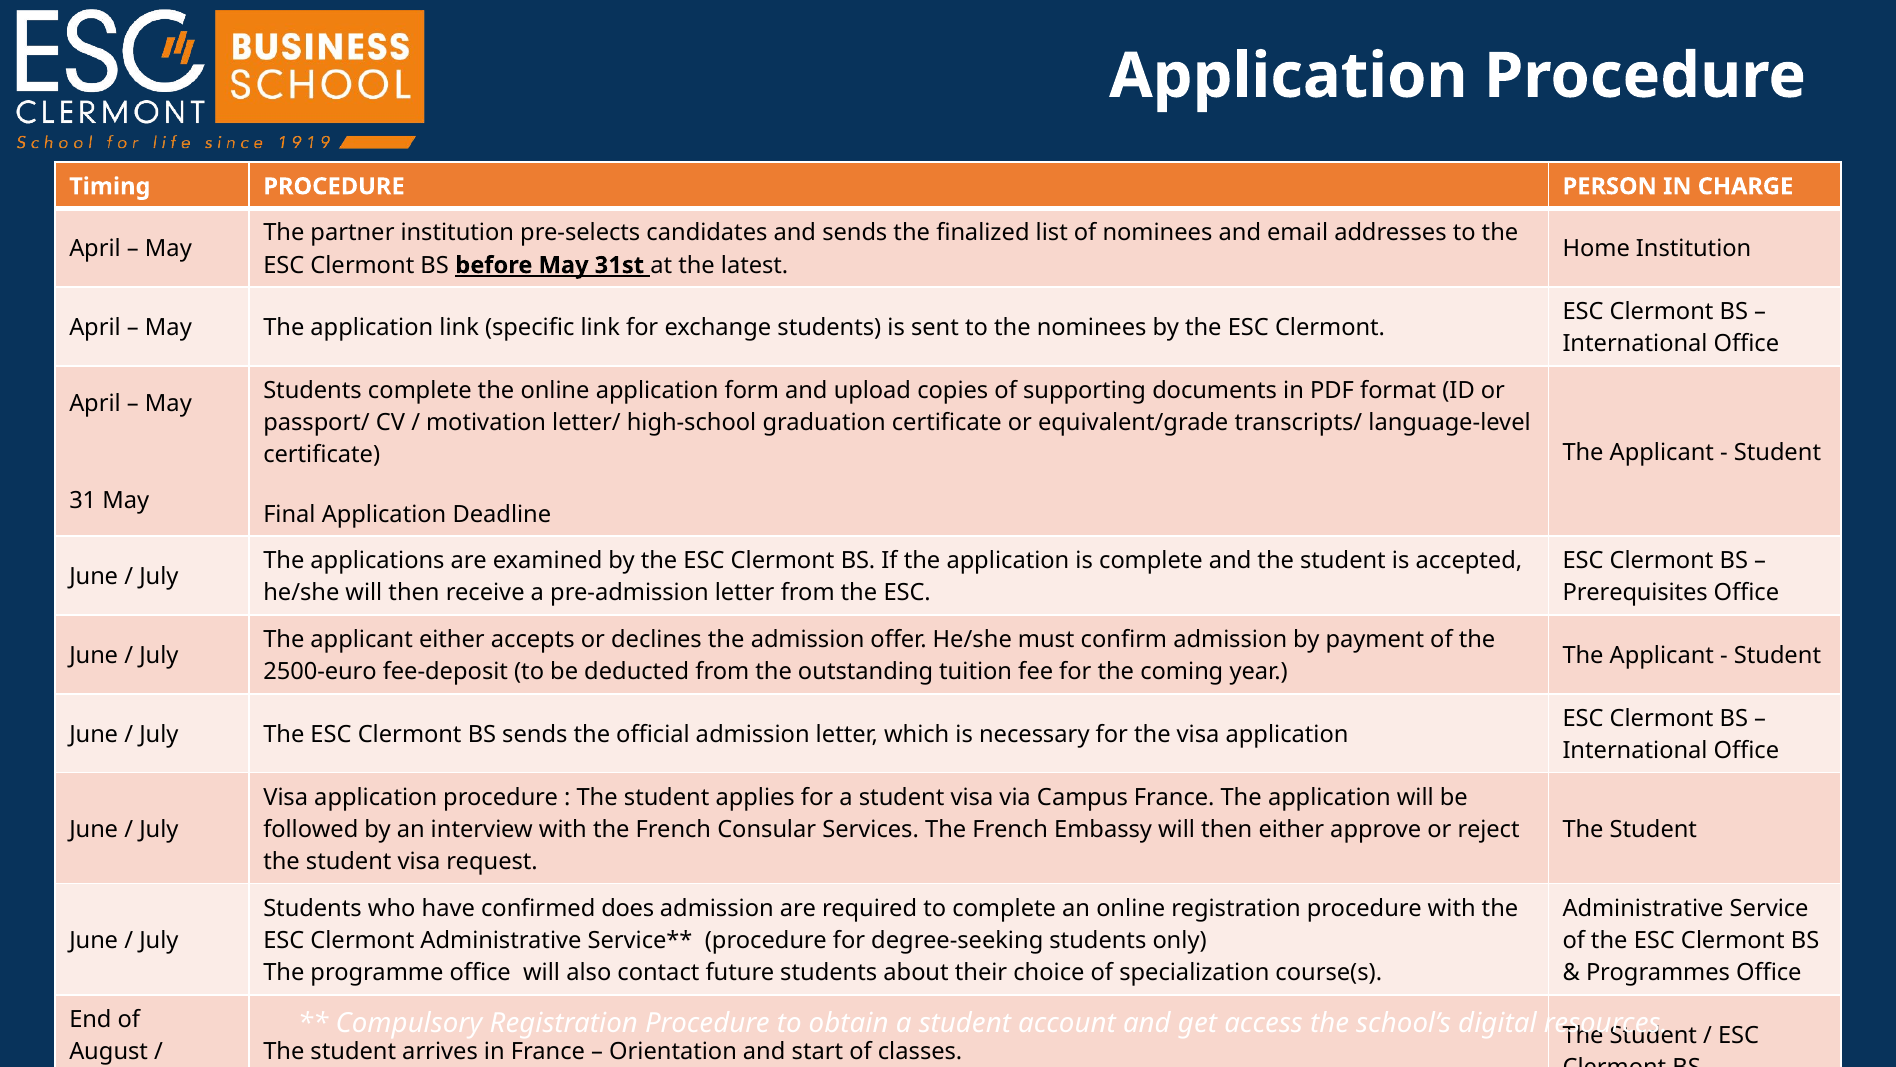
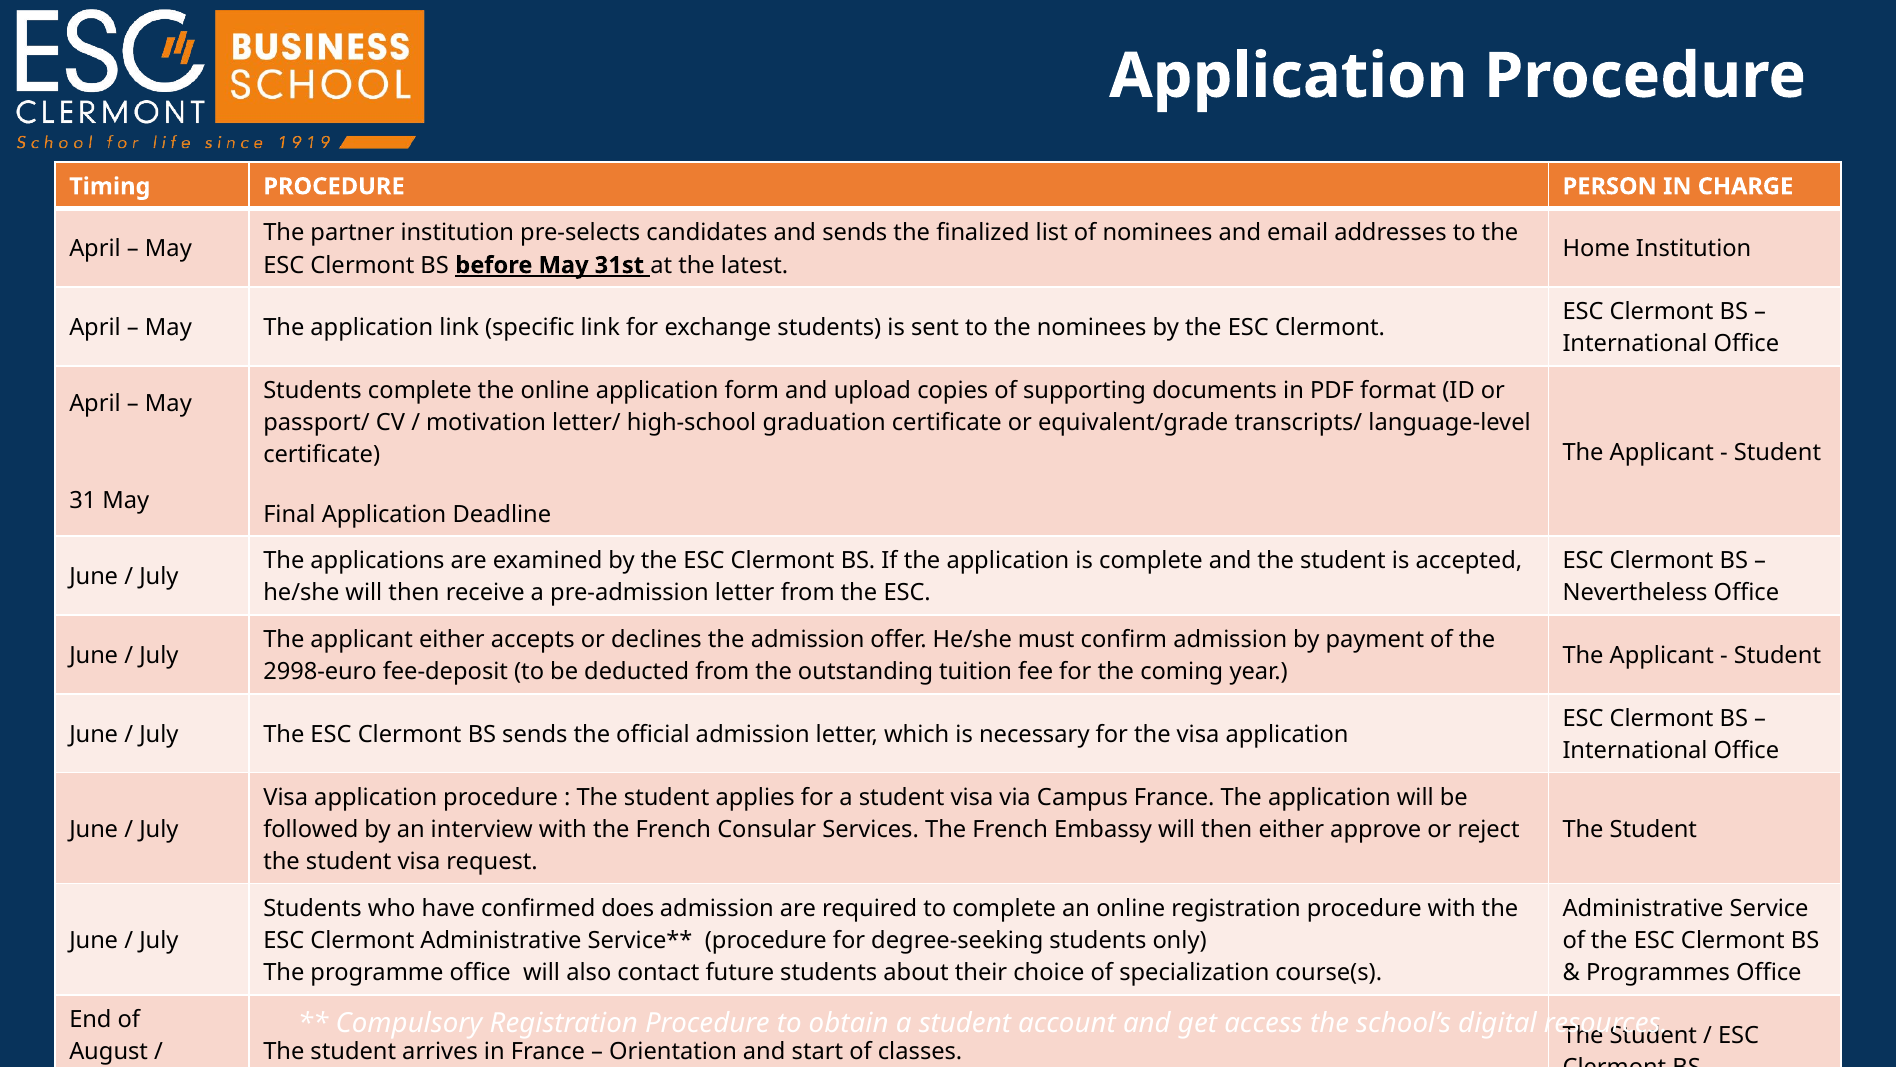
Prerequisites: Prerequisites -> Nevertheless
2500-euro: 2500-euro -> 2998-euro
